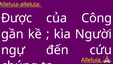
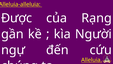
Công: Công -> Rạng
